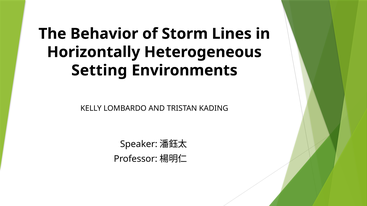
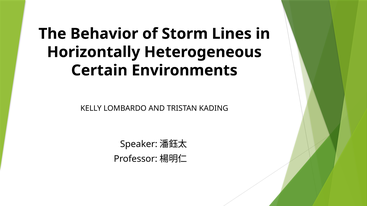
Setting: Setting -> Certain
